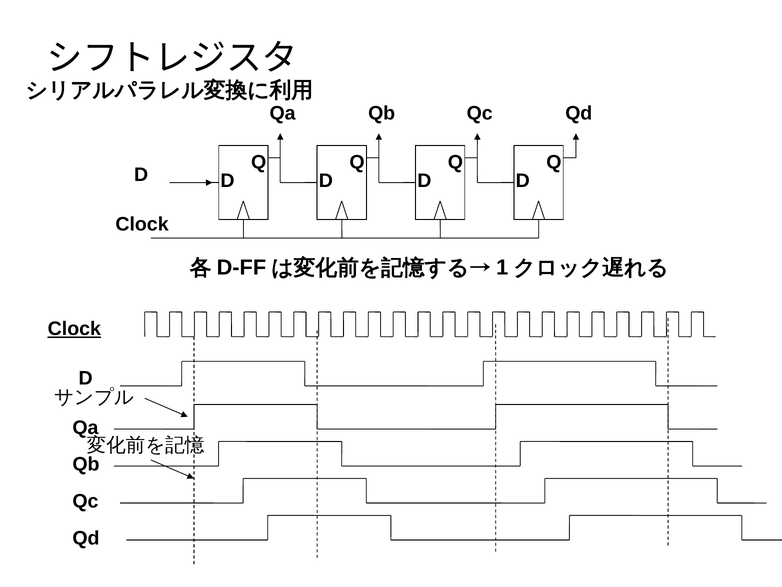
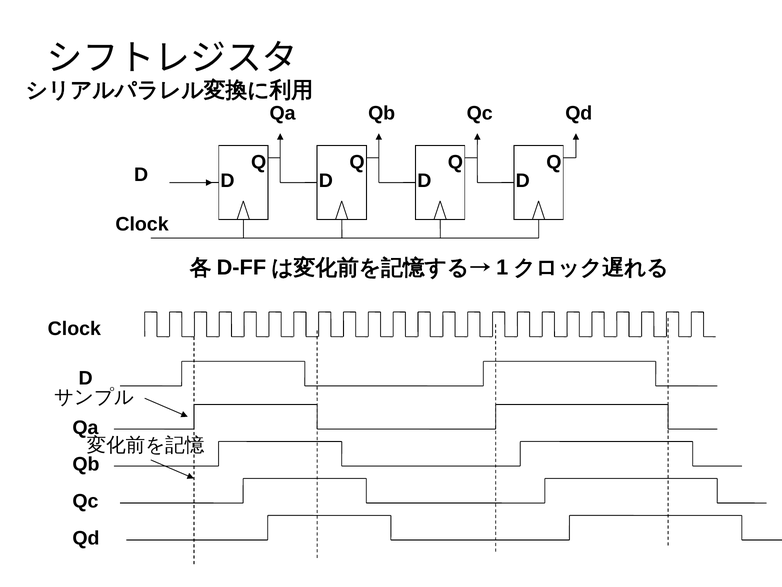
Clock at (74, 329) underline: present -> none
